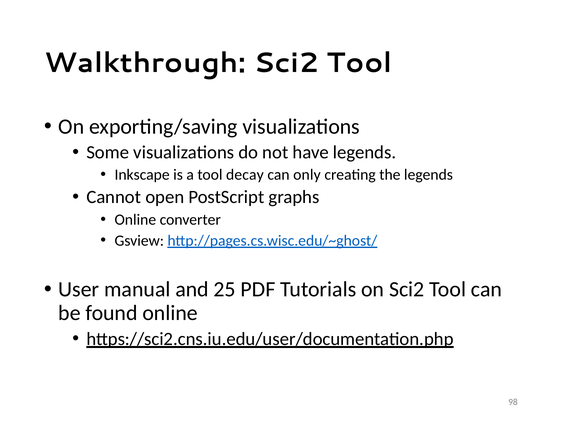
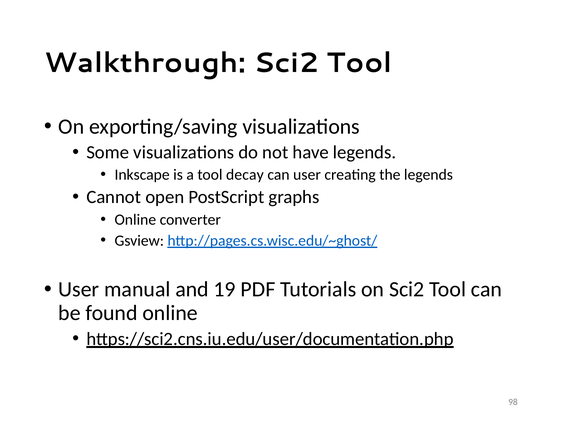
can only: only -> user
25: 25 -> 19
